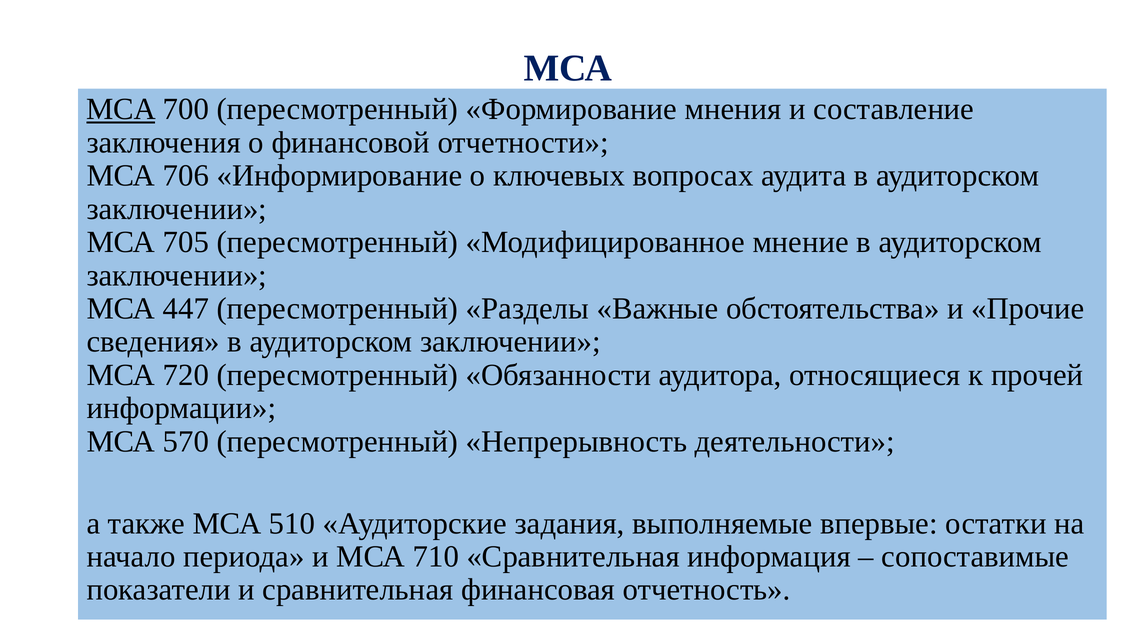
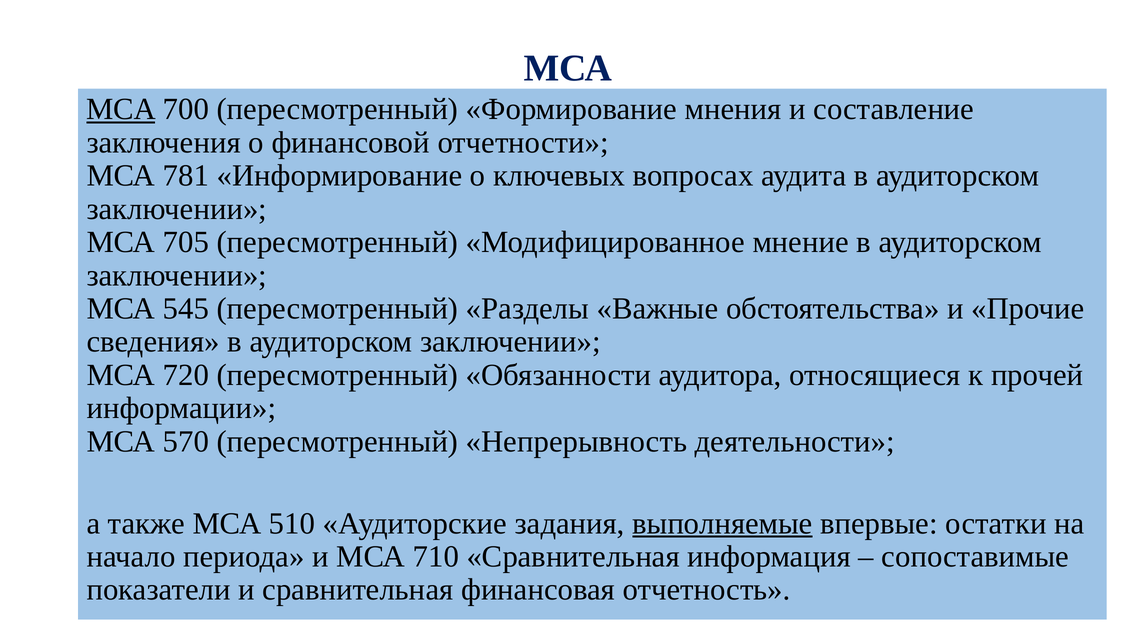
706: 706 -> 781
447: 447 -> 545
выполняемые underline: none -> present
